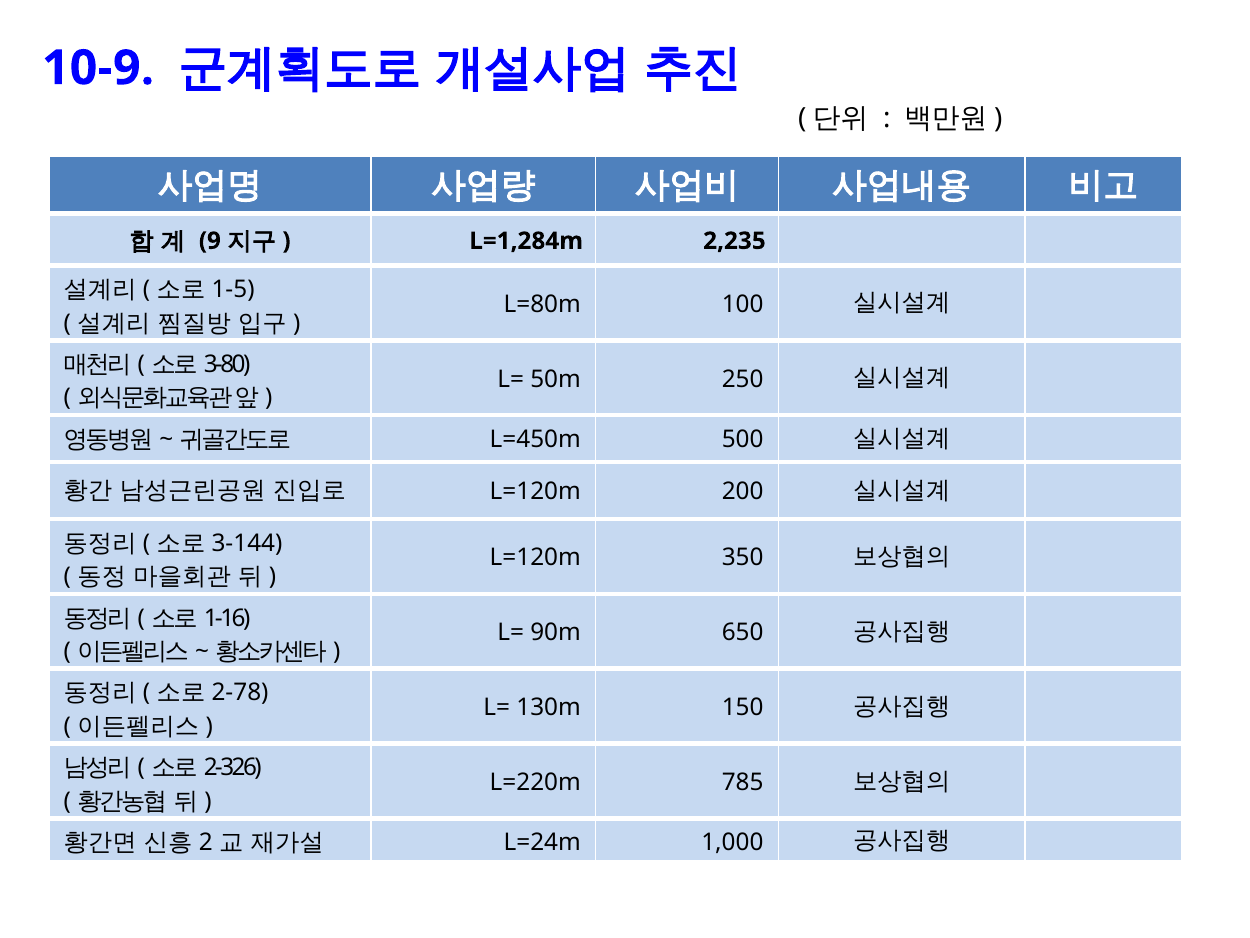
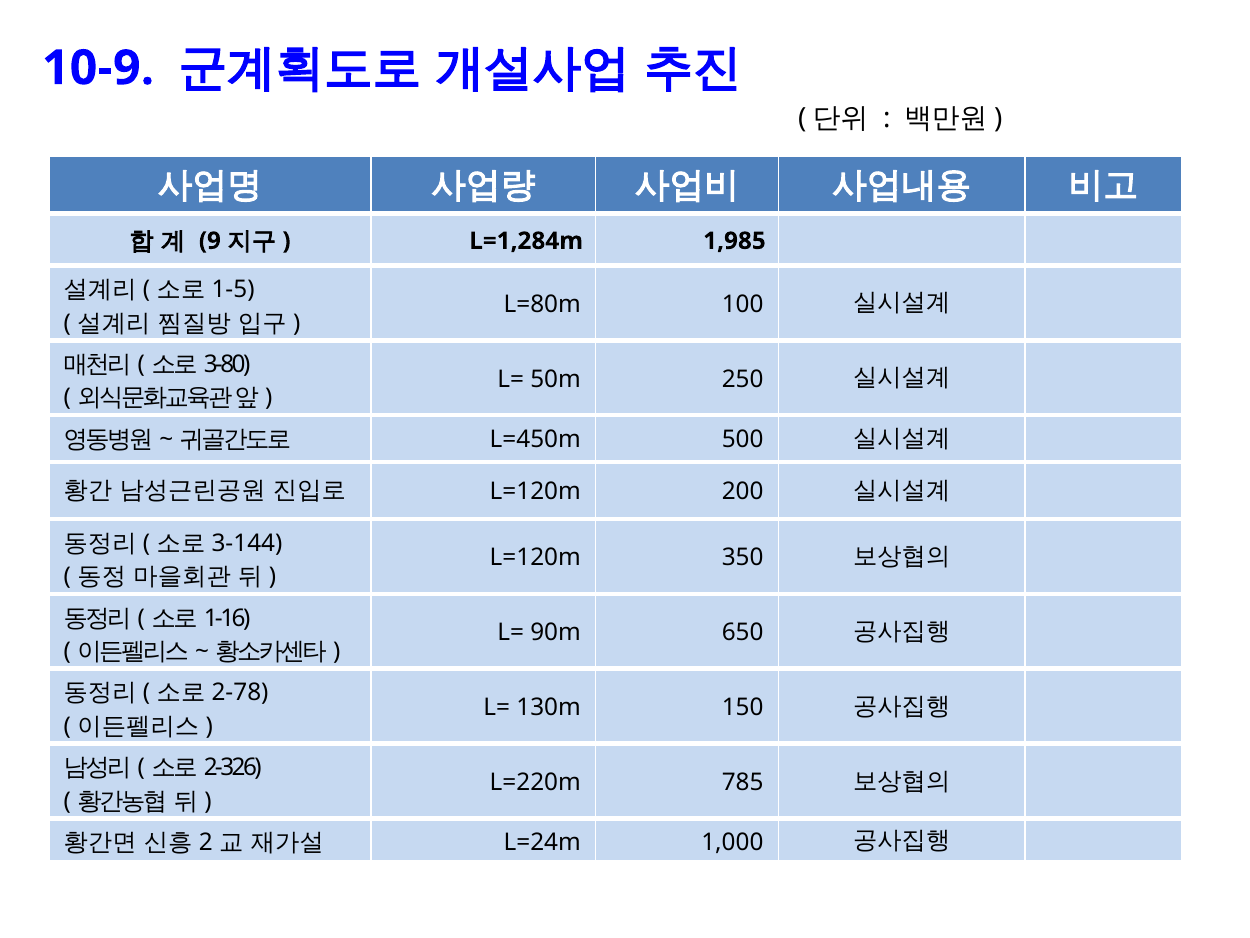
2,235: 2,235 -> 1,985
